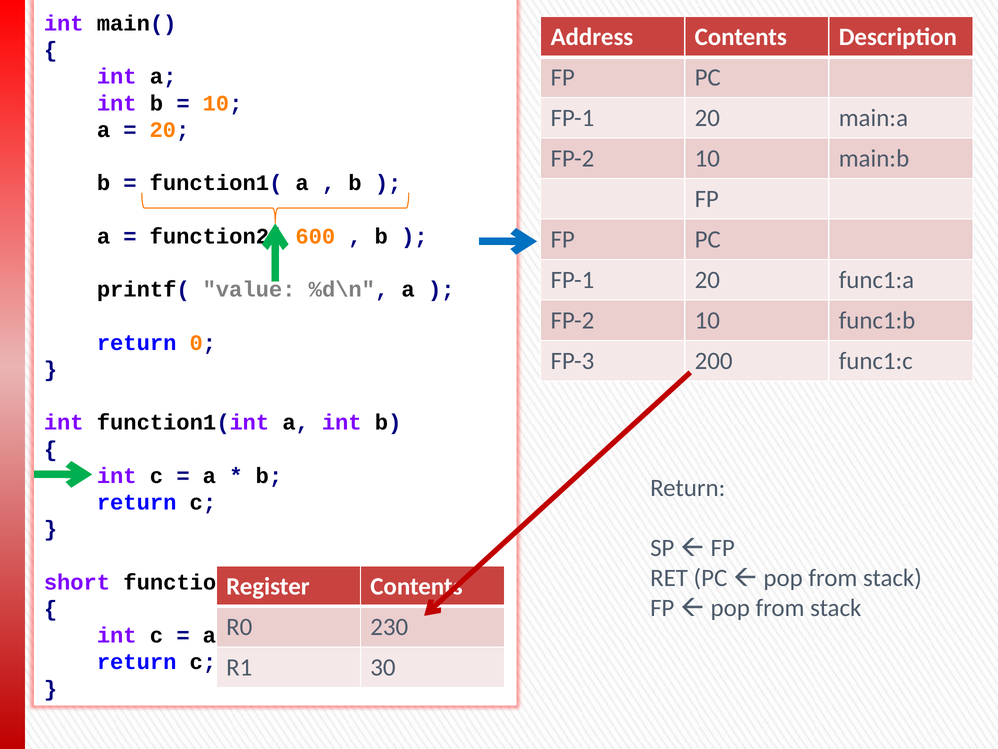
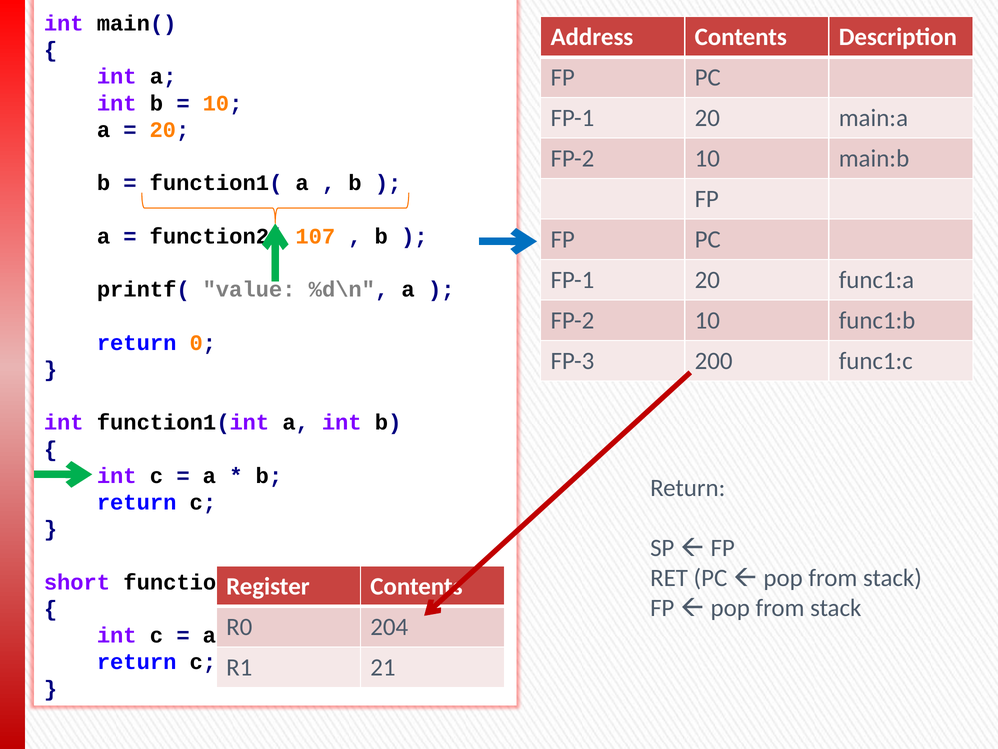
600: 600 -> 107
230: 230 -> 204
30: 30 -> 21
